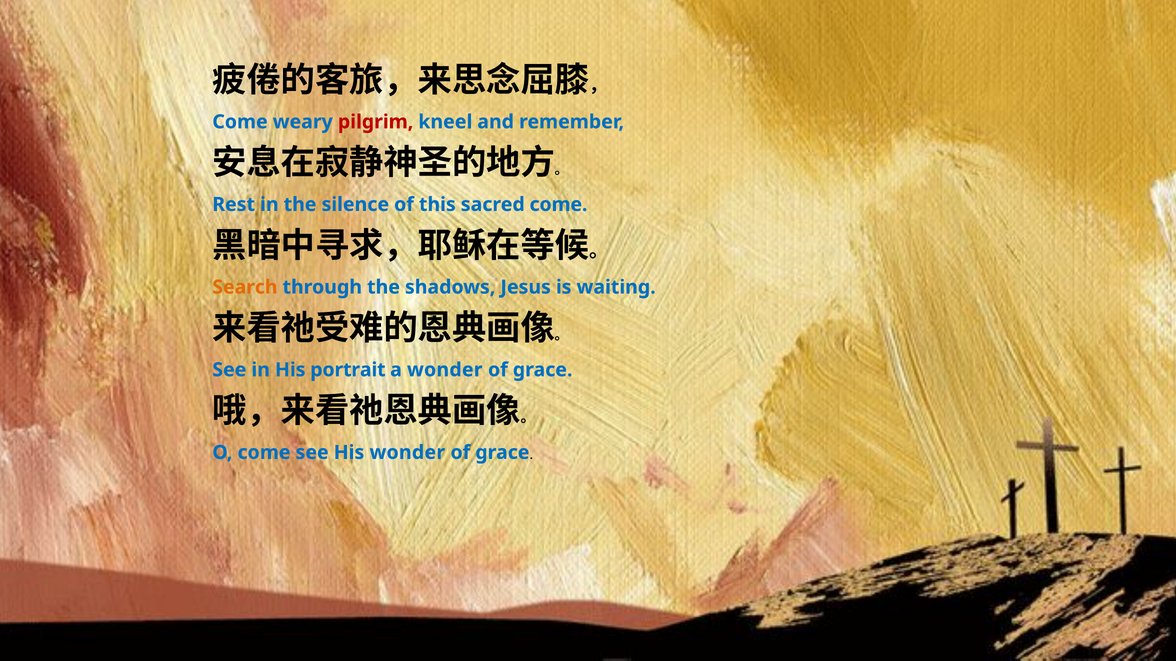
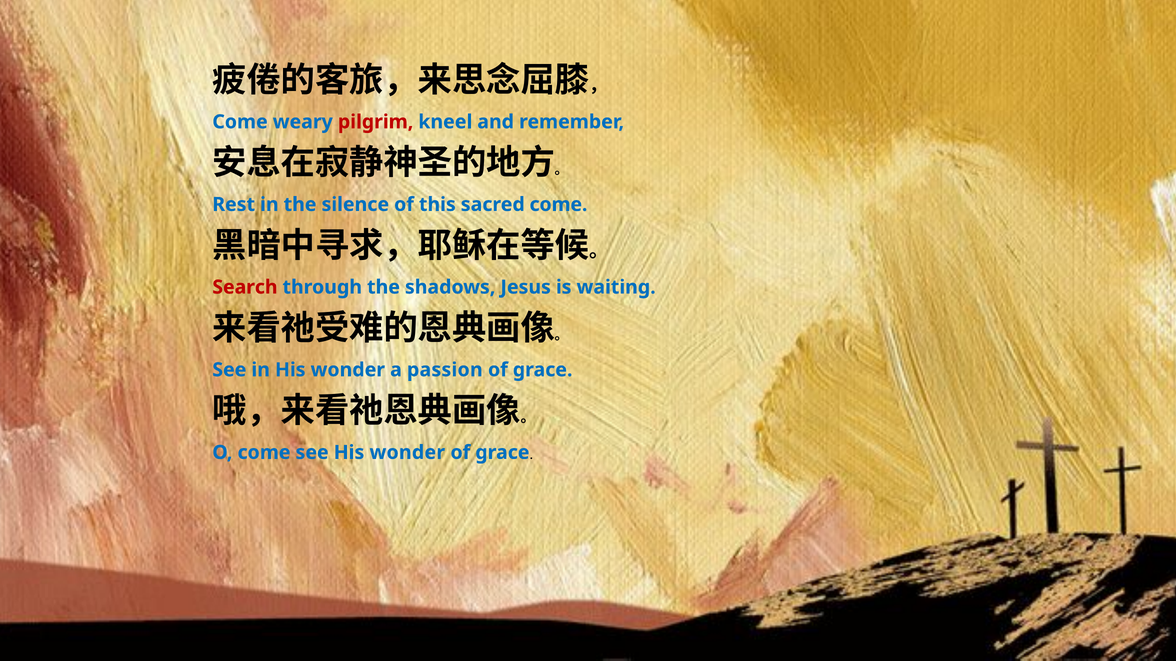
Search colour: orange -> red
in His portrait: portrait -> wonder
a wonder: wonder -> passion
